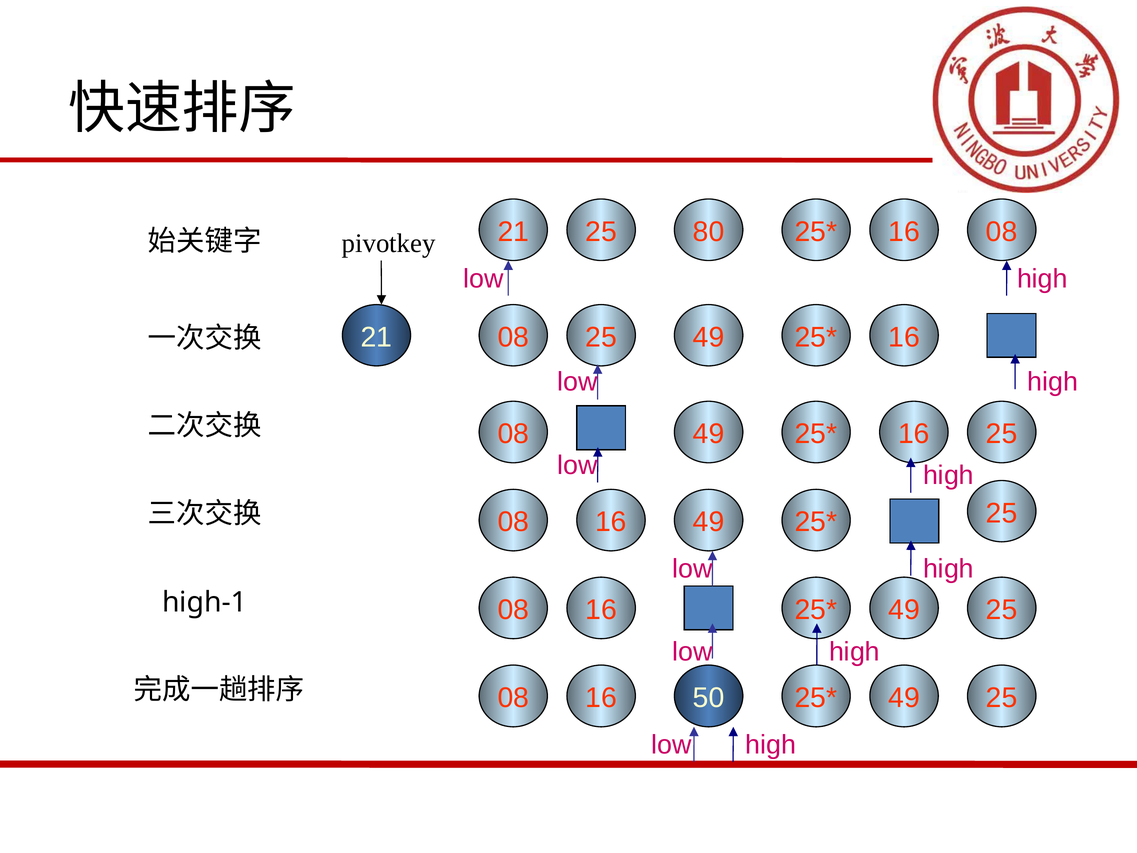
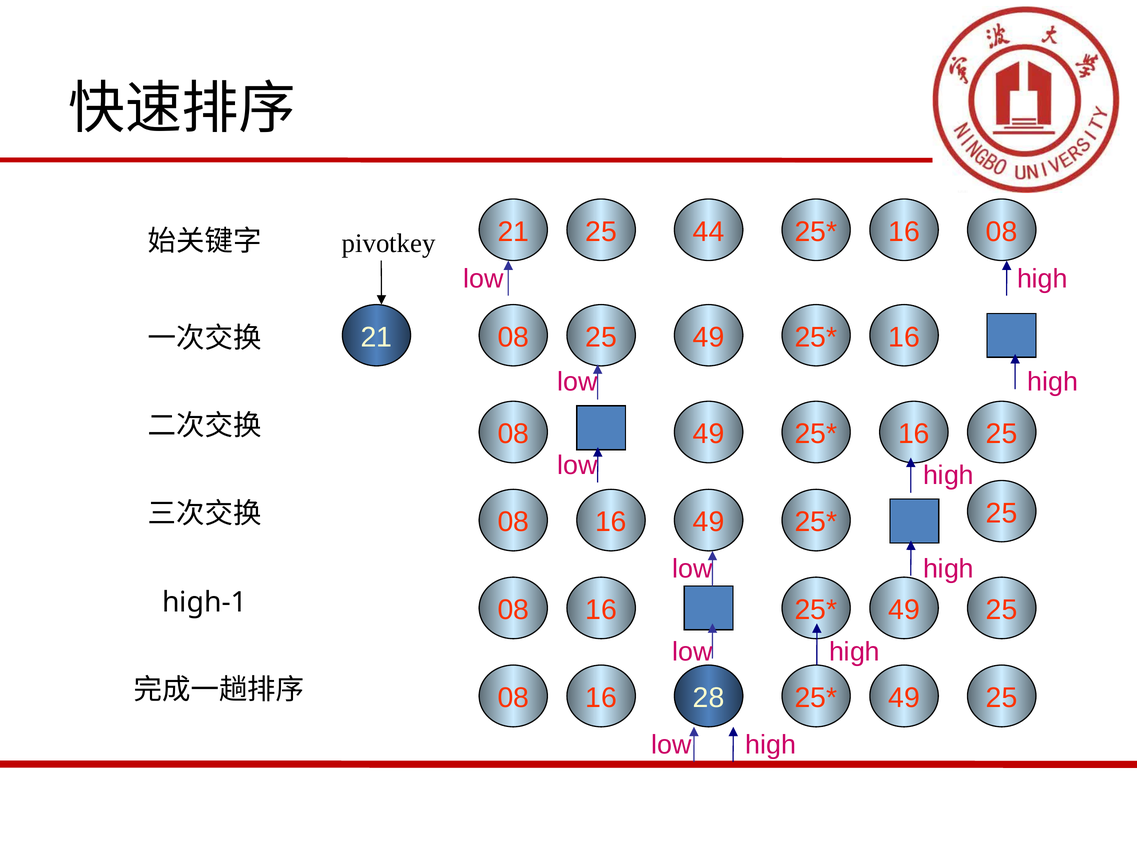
80: 80 -> 44
50: 50 -> 28
